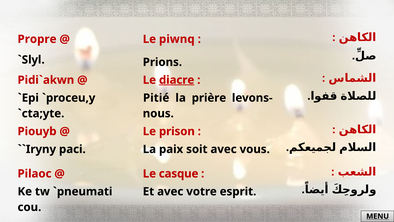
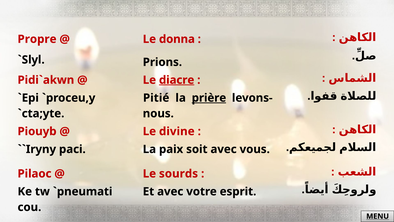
piwnq: piwnq -> donna
prière underline: none -> present
prison: prison -> divine
casque: casque -> sourds
